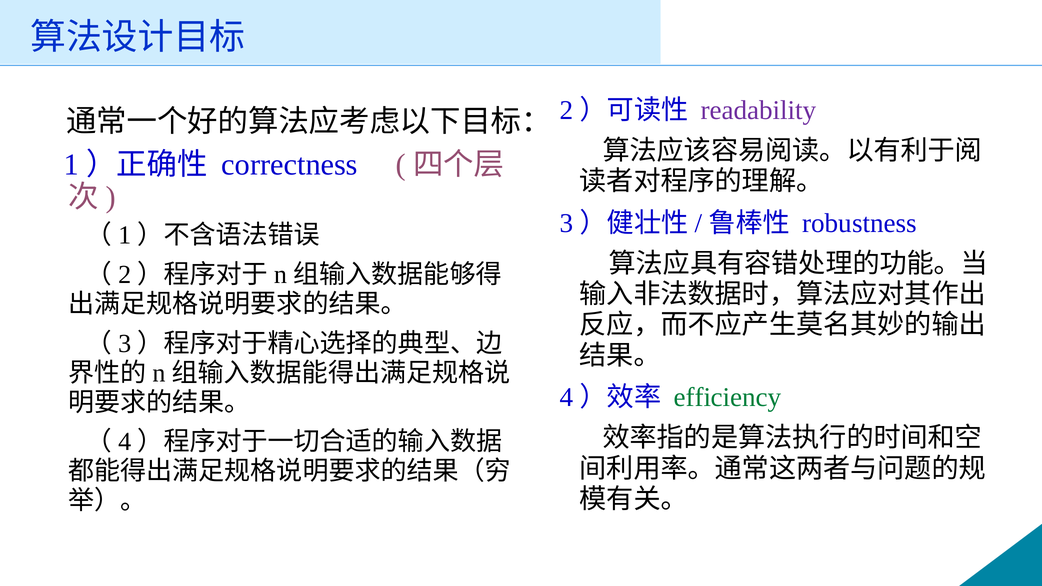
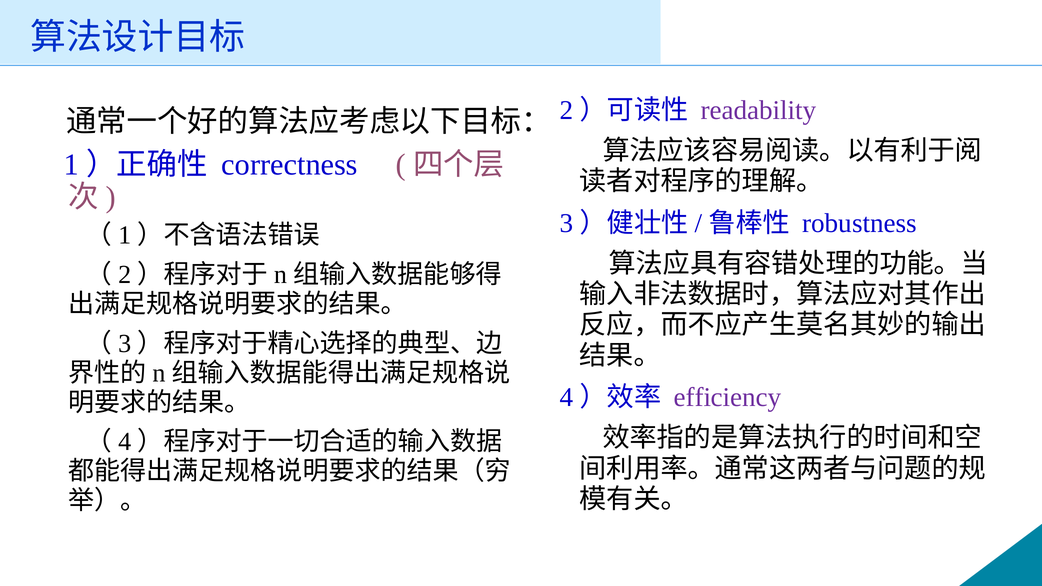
efficiency colour: green -> purple
